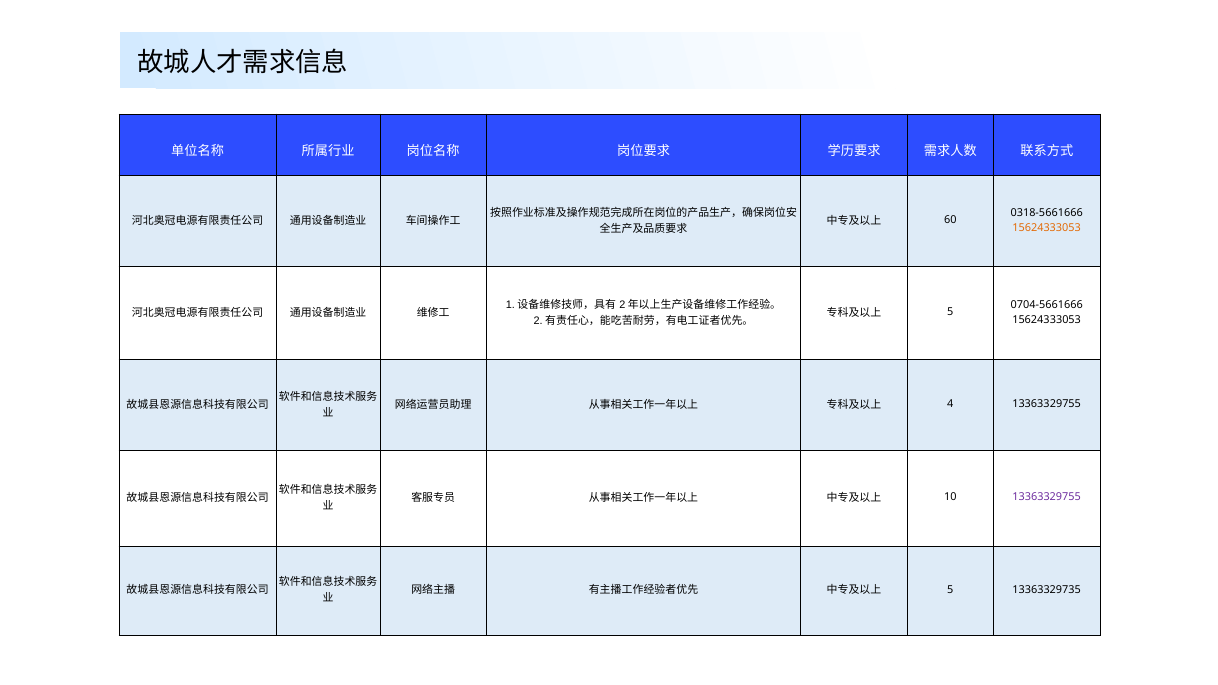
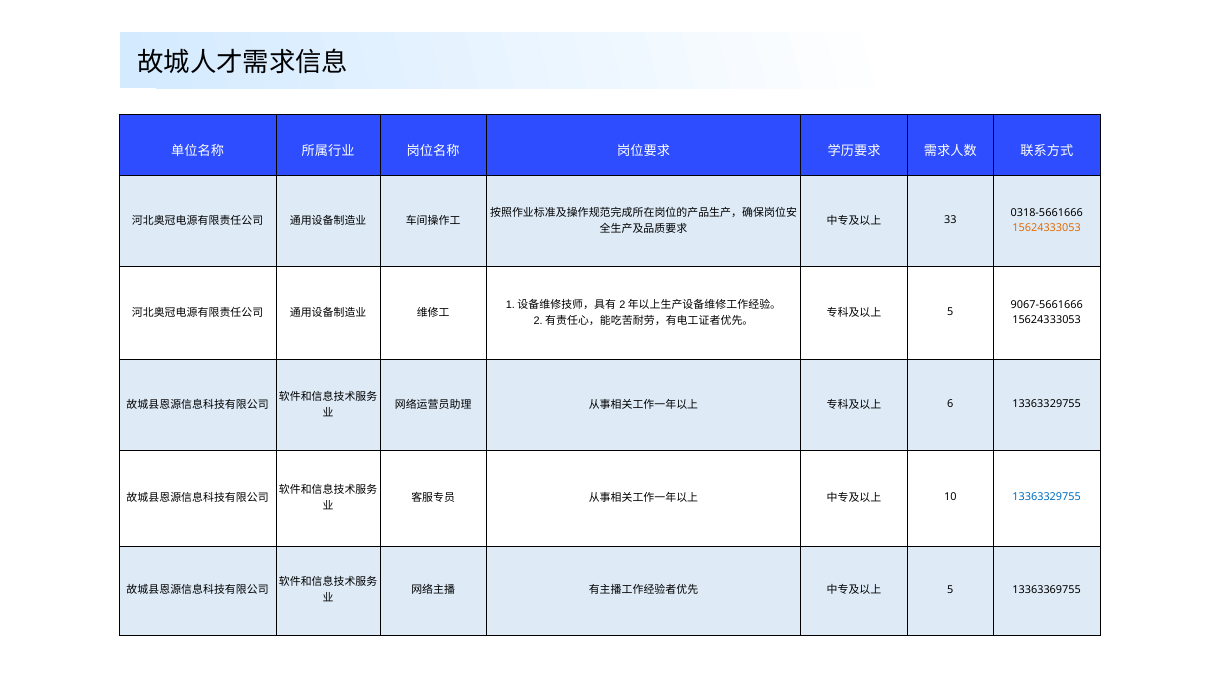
60: 60 -> 33
0704-5661666: 0704-5661666 -> 9067-5661666
4: 4 -> 6
13363329755 at (1047, 497) colour: purple -> blue
13363329735: 13363329735 -> 13363369755
